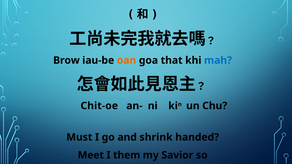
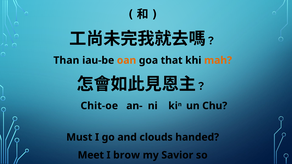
Brow: Brow -> Than
mah colour: blue -> orange
shrink: shrink -> clouds
them: them -> brow
